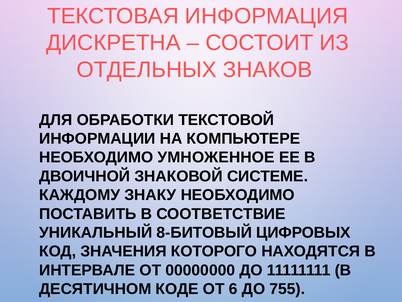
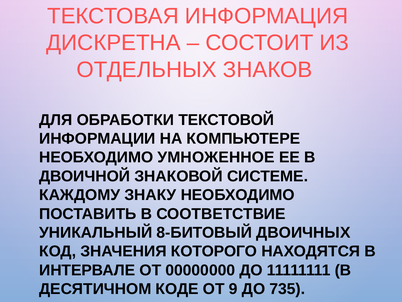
ЦИФРОВЫХ: ЦИФРОВЫХ -> ДВОИЧНЫХ
6: 6 -> 9
755: 755 -> 735
